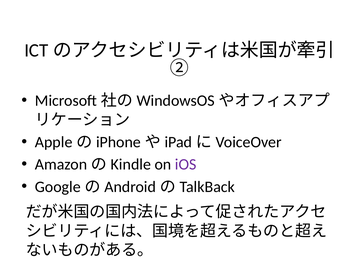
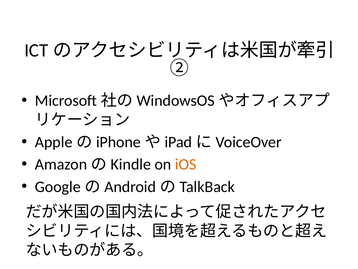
iOS colour: purple -> orange
